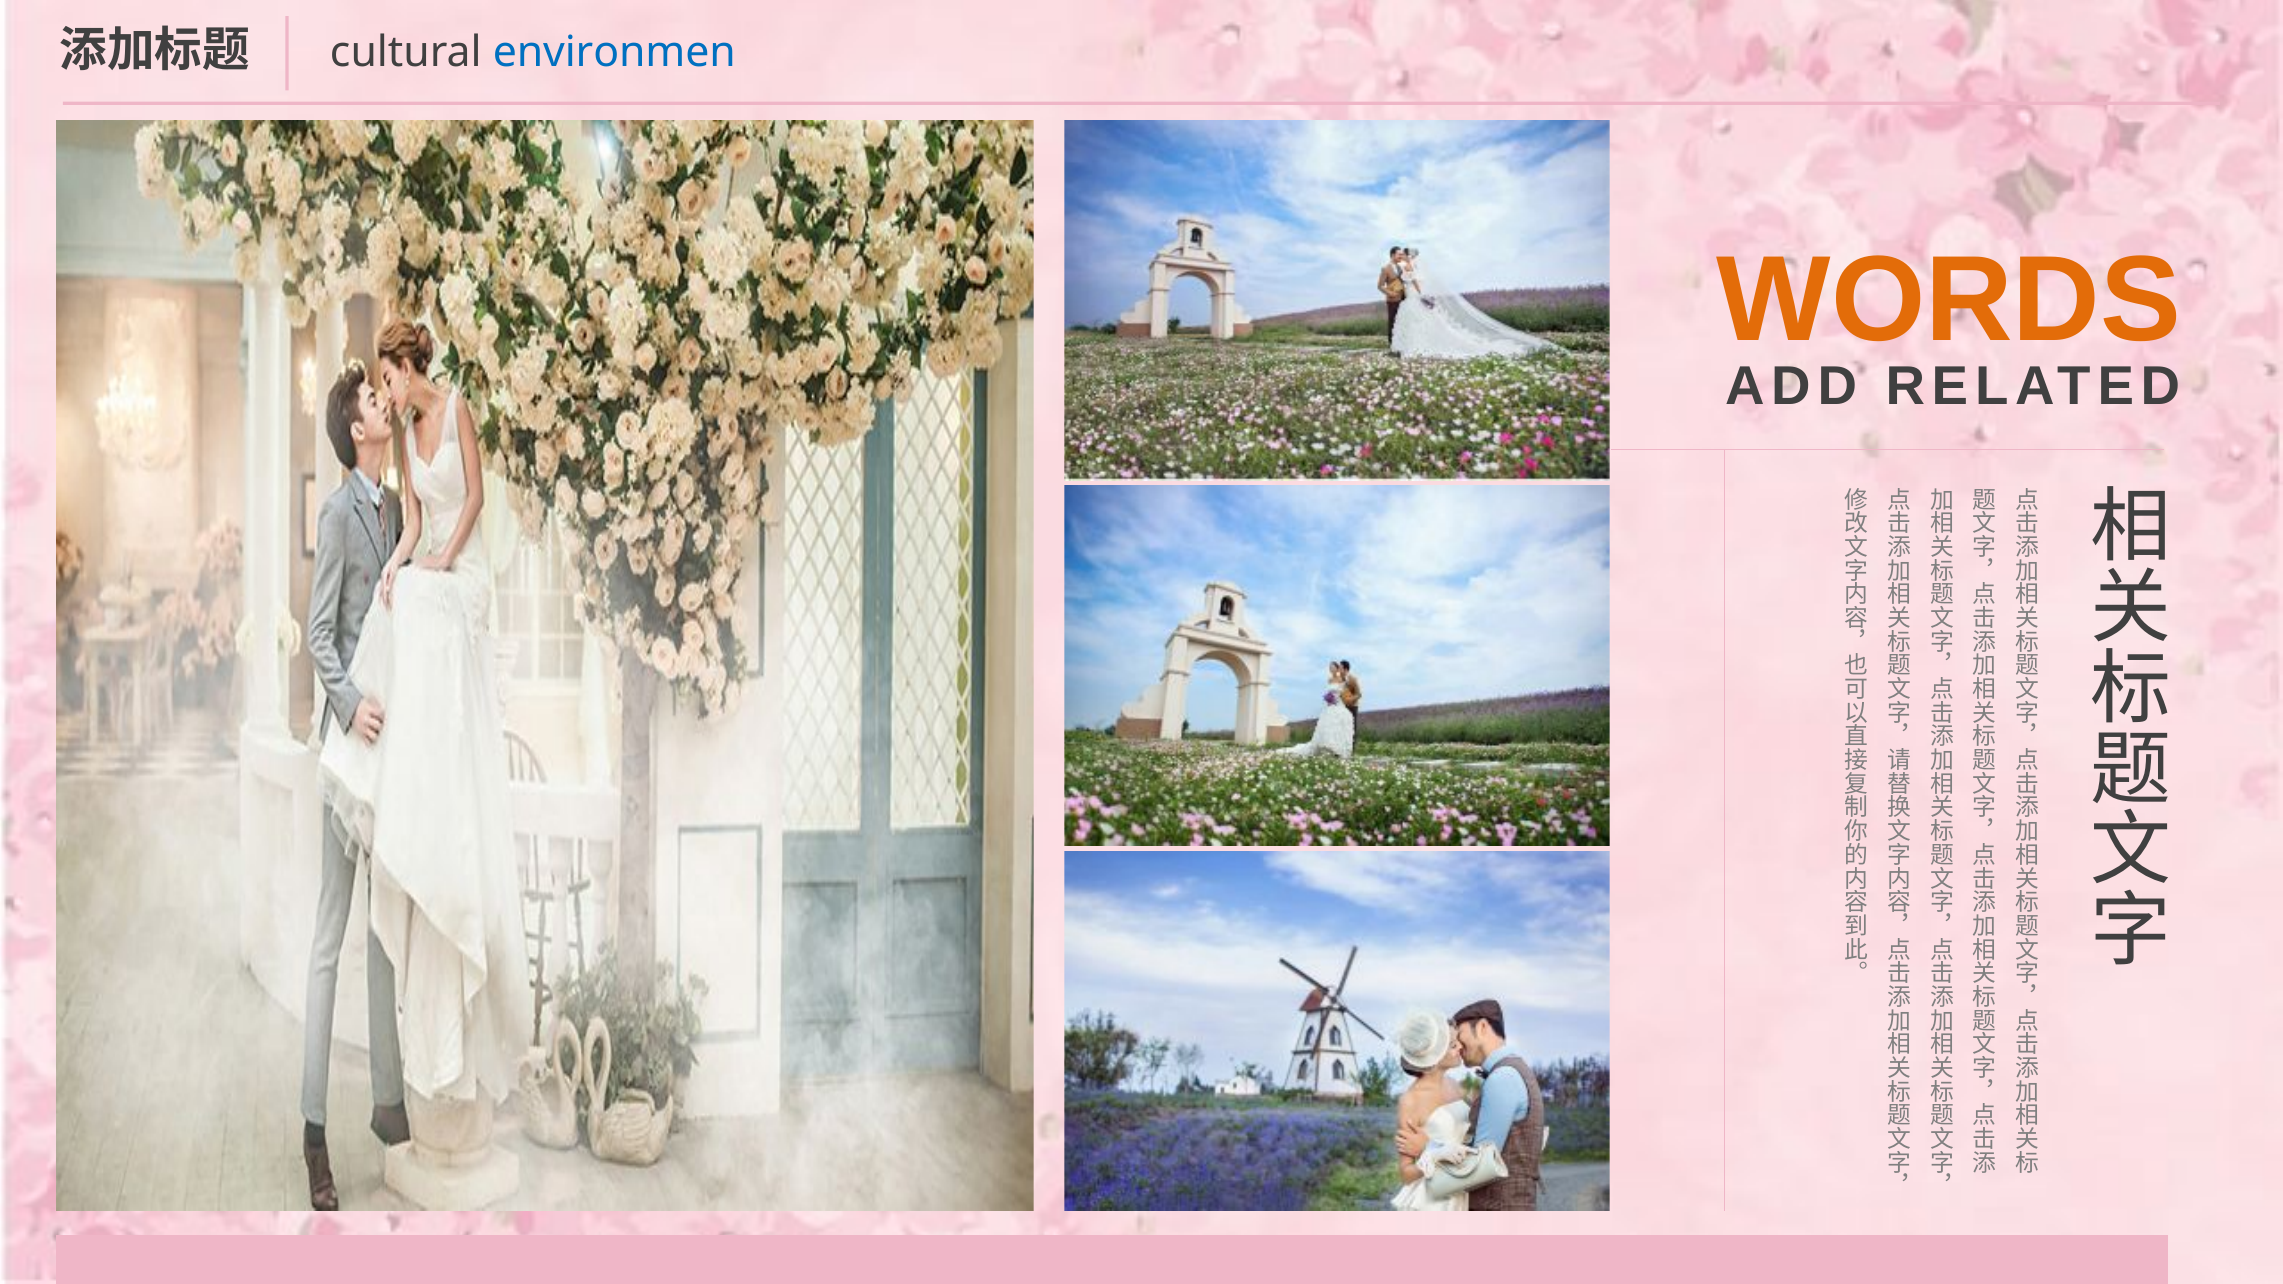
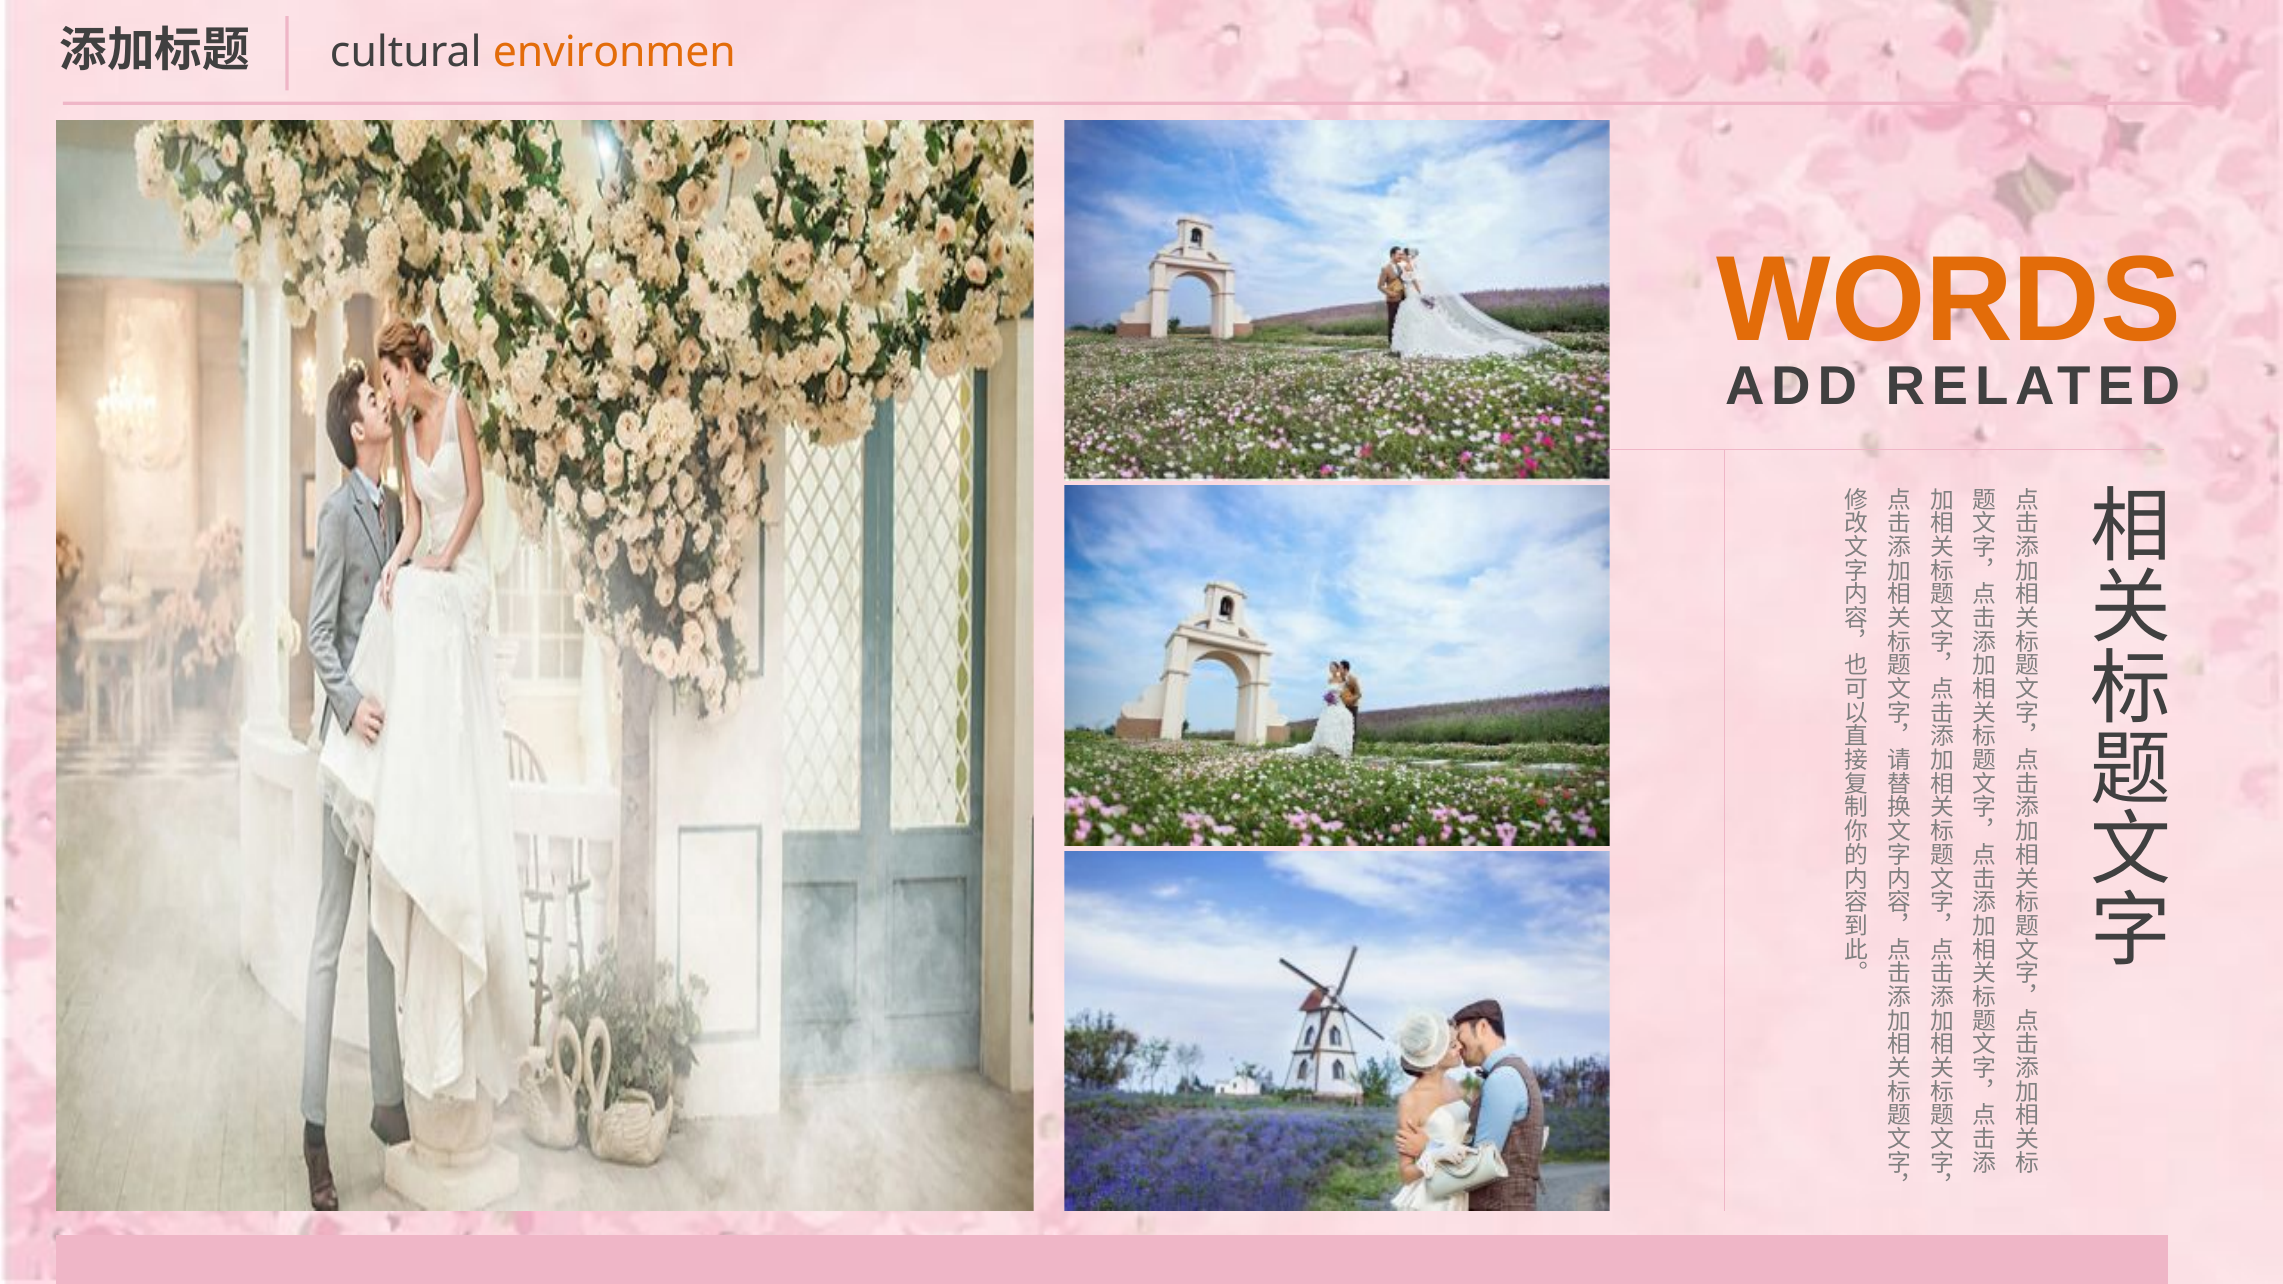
environmen colour: blue -> orange
